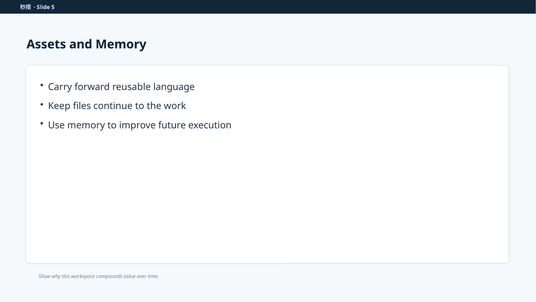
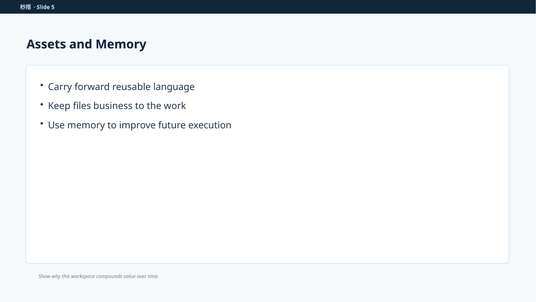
continue: continue -> business
